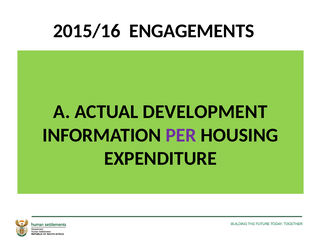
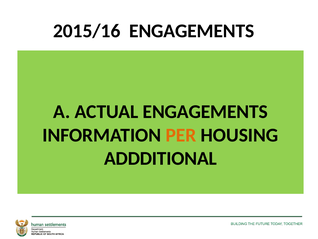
ACTUAL DEVELOPMENT: DEVELOPMENT -> ENGAGEMENTS
PER colour: purple -> orange
EXPENDITURE: EXPENDITURE -> ADDDITIONAL
